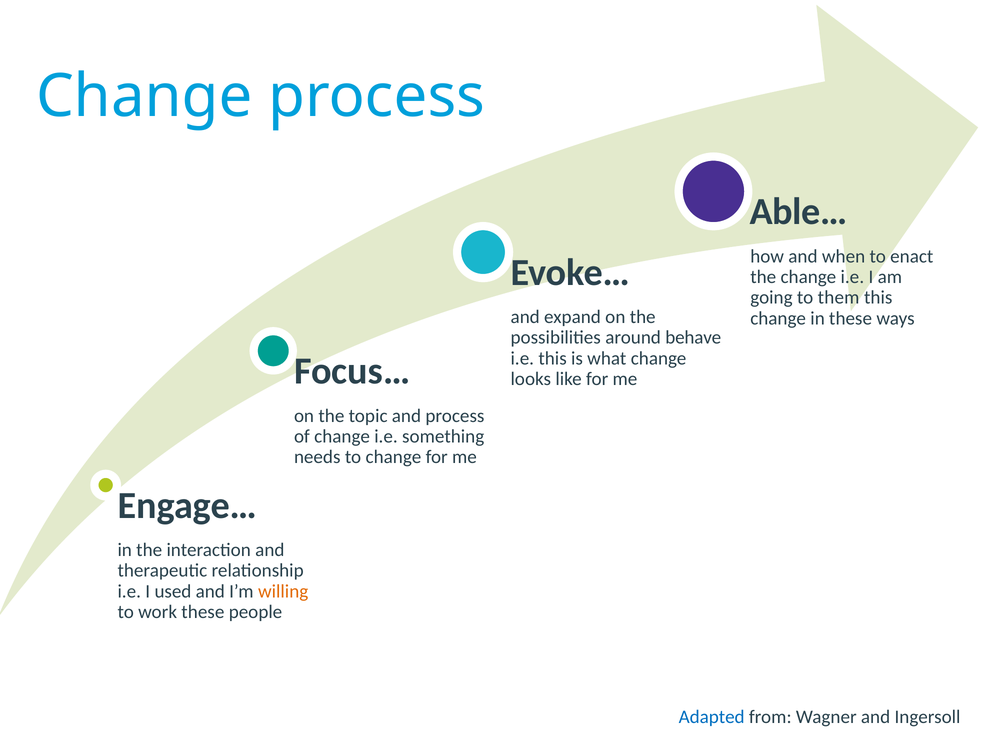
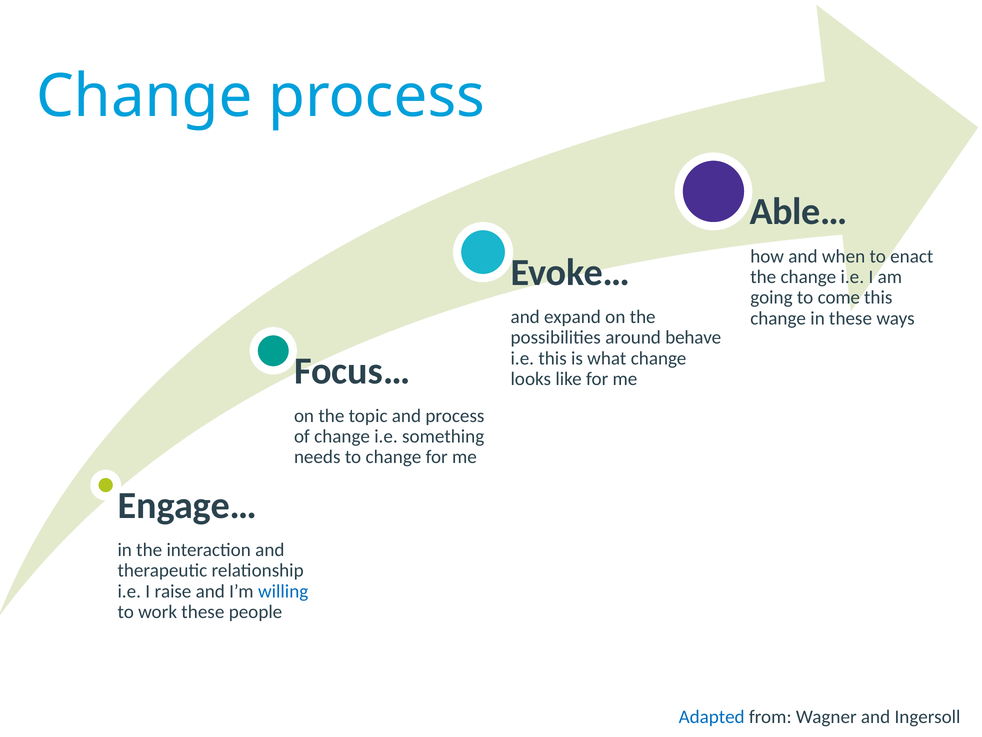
them: them -> come
used: used -> raise
willing colour: orange -> blue
